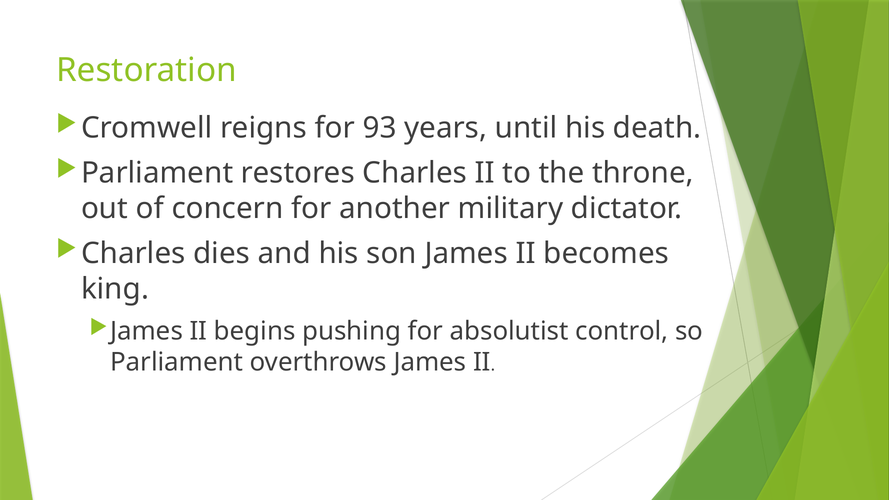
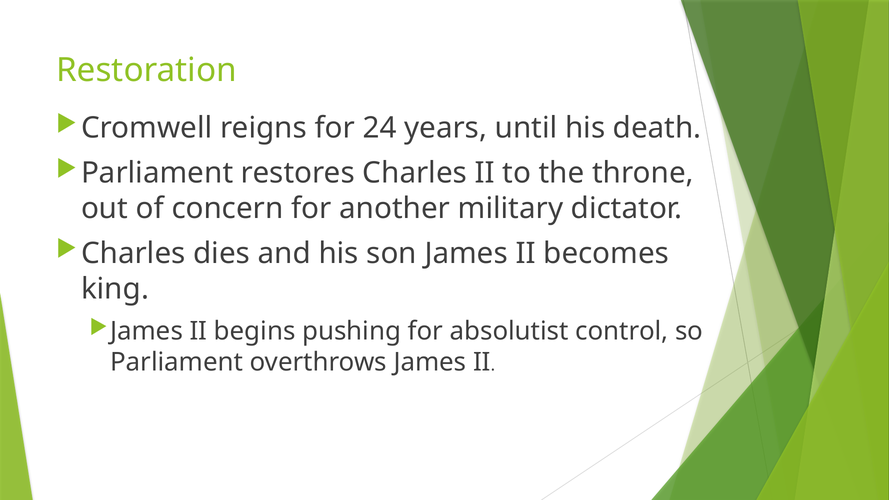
93: 93 -> 24
